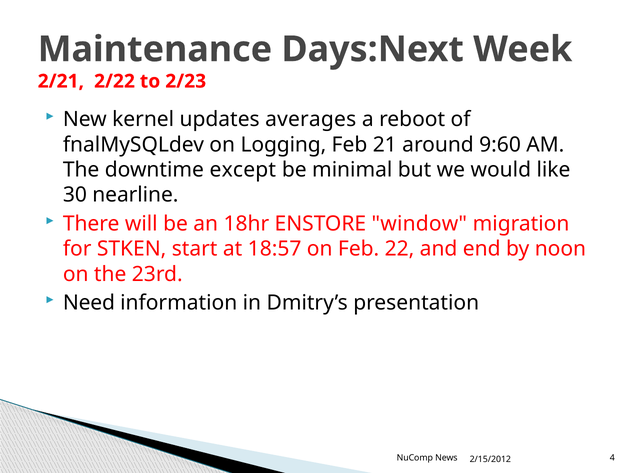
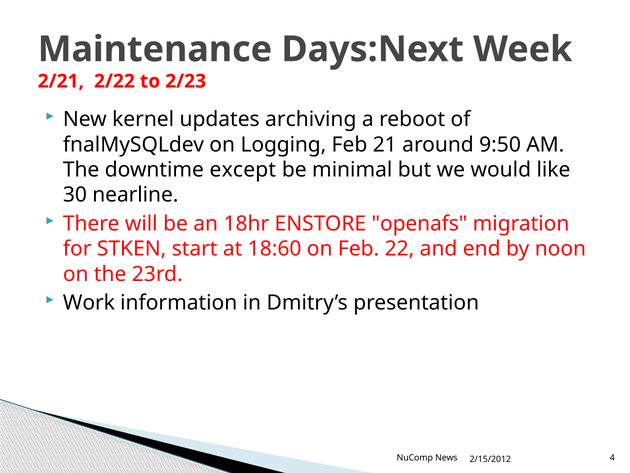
averages: averages -> archiving
9:60: 9:60 -> 9:50
window: window -> openafs
18:57: 18:57 -> 18:60
Need: Need -> Work
